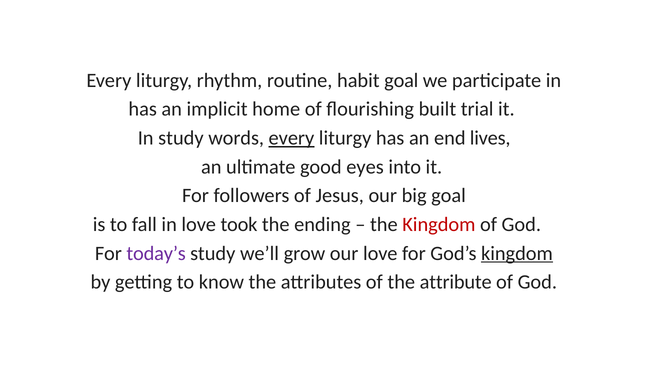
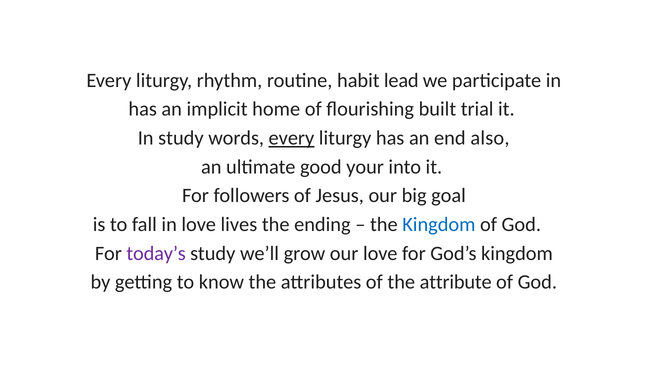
habit goal: goal -> lead
lives: lives -> also
eyes: eyes -> your
took: took -> lives
Kingdom at (439, 225) colour: red -> blue
kingdom at (517, 254) underline: present -> none
